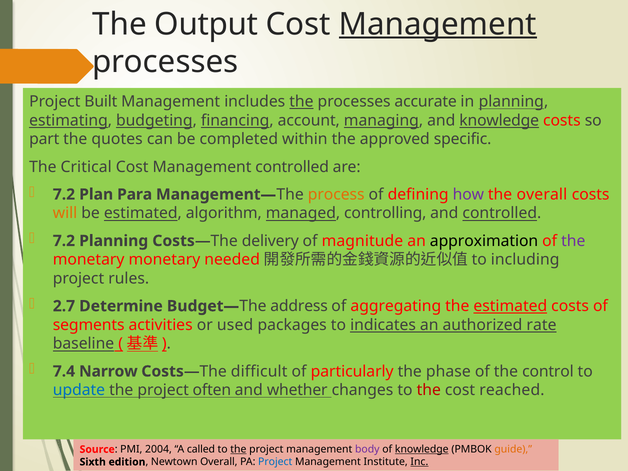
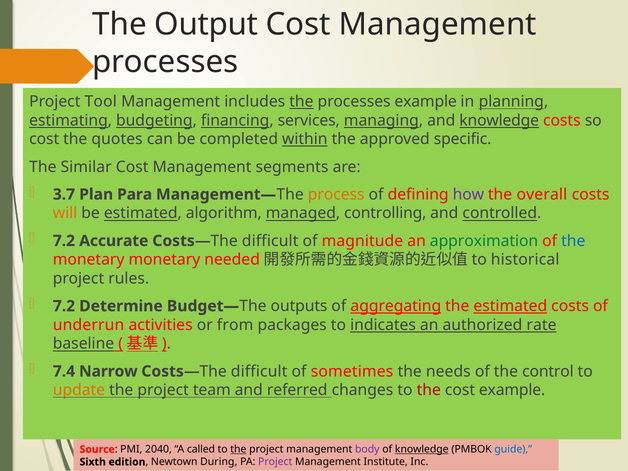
Management at (438, 24) underline: present -> none
Built: Built -> Tool
processes accurate: accurate -> example
account: account -> services
part at (44, 139): part -> cost
within underline: none -> present
Critical: Critical -> Similar
Management controlled: controlled -> segments
7.2 at (64, 194): 7.2 -> 3.7
7.2 Planning: Planning -> Accurate
delivery at (270, 241): delivery -> difficult
approximation colour: black -> green
the at (573, 241) colour: purple -> blue
including: including -> historical
2.7 at (64, 306): 2.7 -> 7.2
address: address -> outputs
aggregating underline: none -> present
segments: segments -> underrun
used: used -> from
particularly: particularly -> sometimes
phase: phase -> needs
update colour: blue -> orange
often: often -> team
whether: whether -> referred
cost reached: reached -> example
2004: 2004 -> 2040
guide colour: orange -> blue
Newtown Overall: Overall -> During
Project at (275, 462) colour: blue -> purple
Inc underline: present -> none
